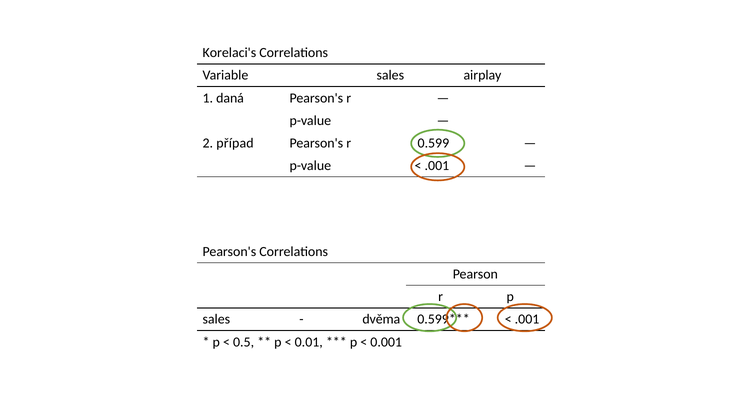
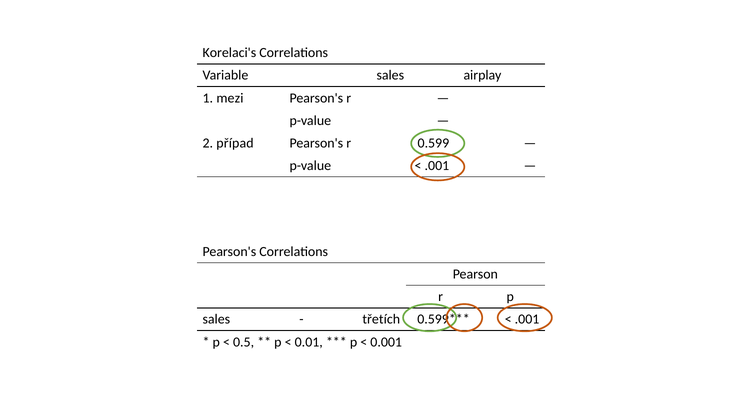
daná: daná -> mezi
dvěma: dvěma -> třetích
